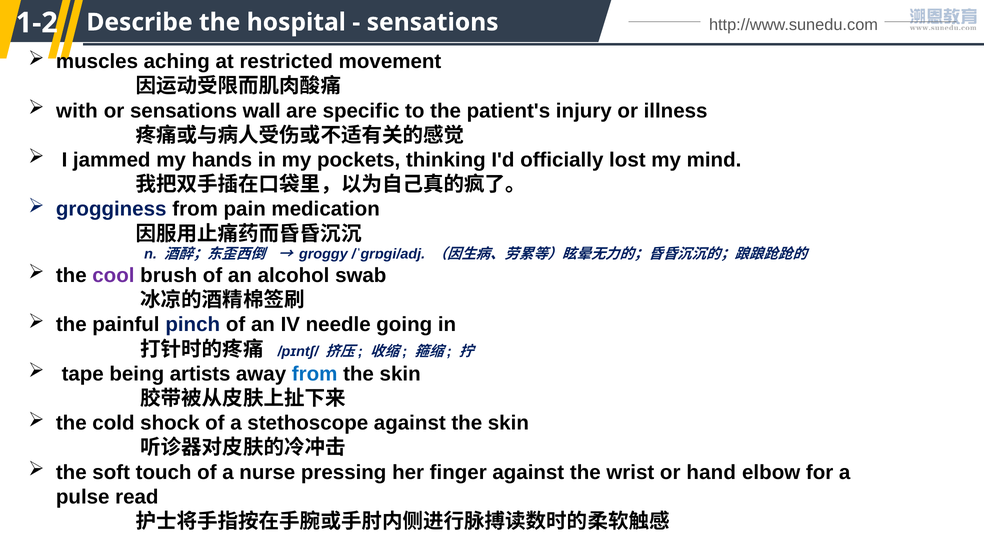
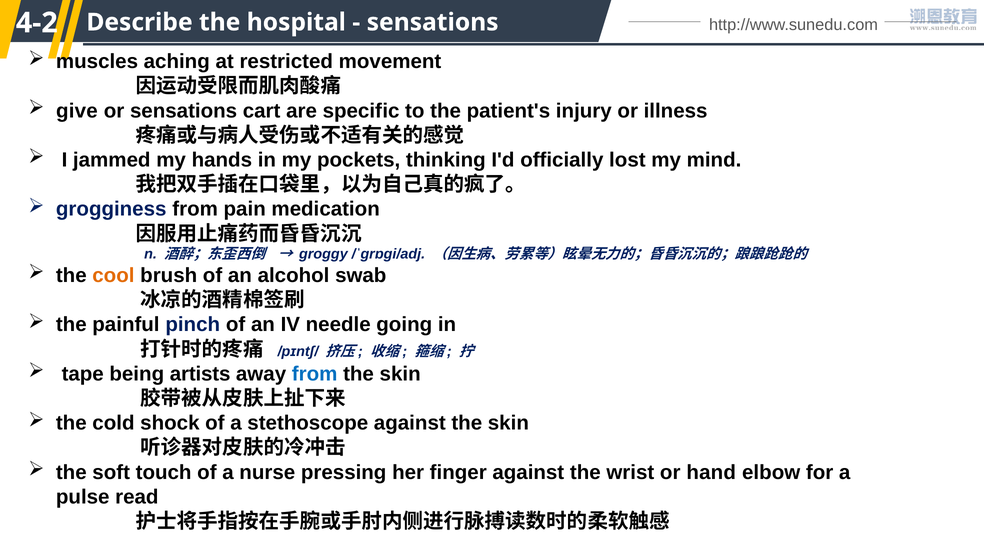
1-2: 1-2 -> 4-2
with: with -> give
wall: wall -> cart
cool colour: purple -> orange
